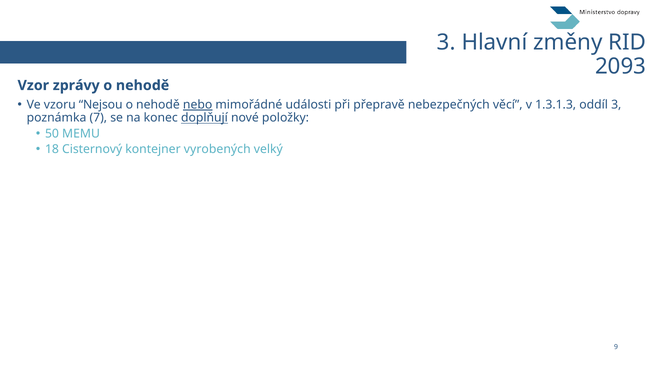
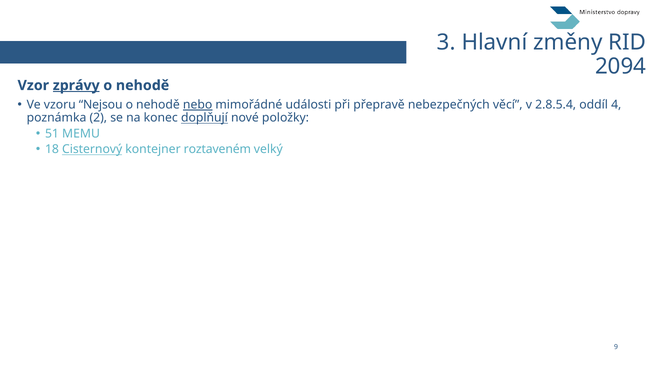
2093: 2093 -> 2094
zprávy underline: none -> present
1.3.1.3: 1.3.1.3 -> 2.8.5.4
oddíl 3: 3 -> 4
7: 7 -> 2
50: 50 -> 51
Cisternový underline: none -> present
vyrobených: vyrobených -> roztaveném
